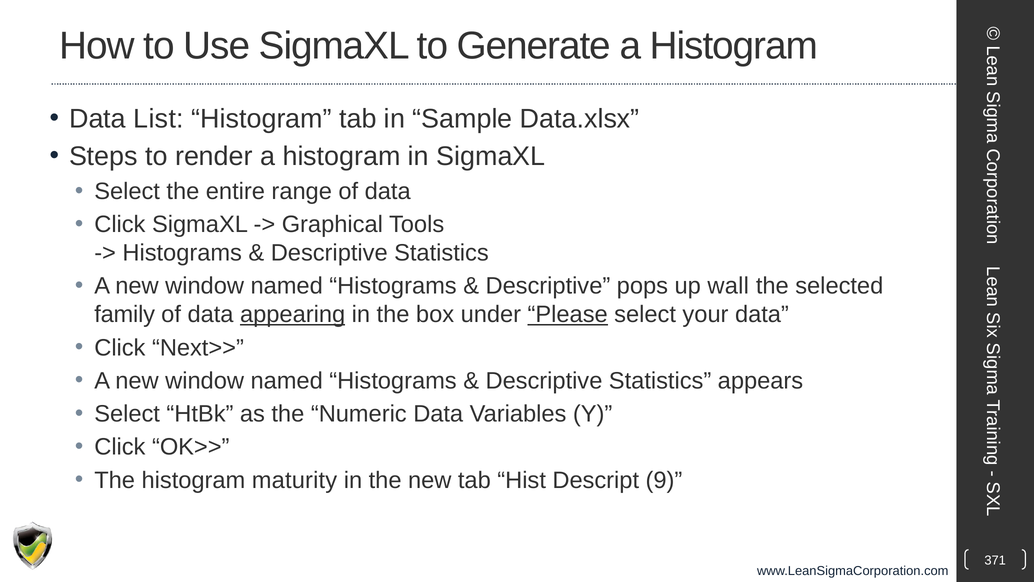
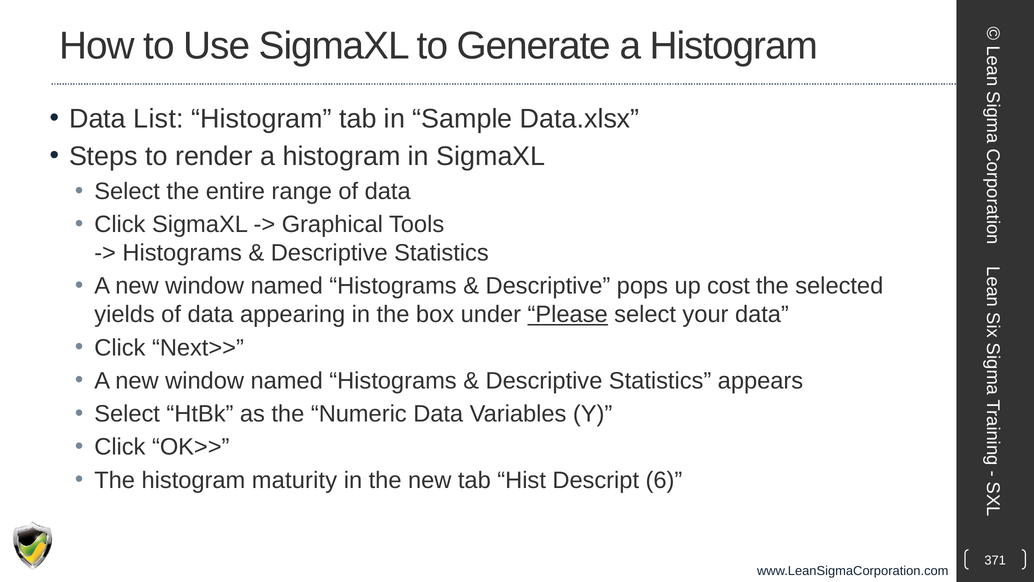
wall: wall -> cost
family: family -> yields
appearing underline: present -> none
9: 9 -> 6
